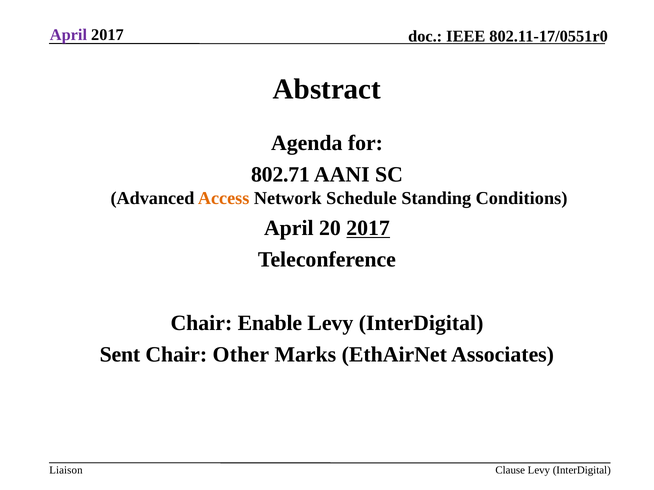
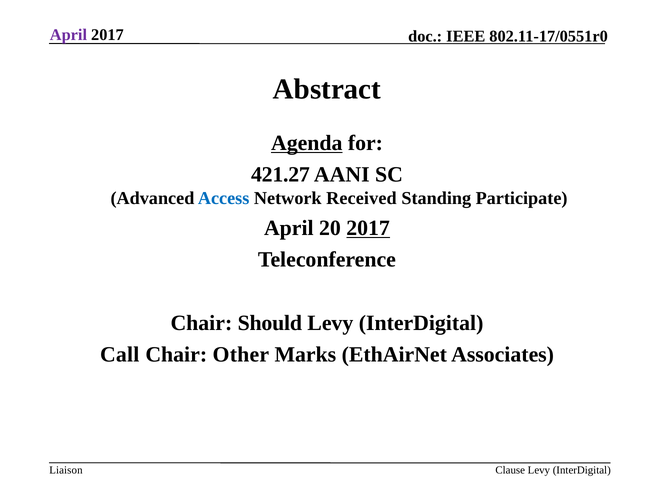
Agenda underline: none -> present
802.71: 802.71 -> 421.27
Access colour: orange -> blue
Schedule: Schedule -> Received
Conditions: Conditions -> Participate
Enable: Enable -> Should
Sent: Sent -> Call
